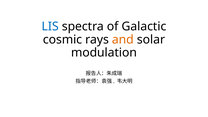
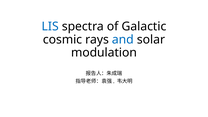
and colour: orange -> blue
